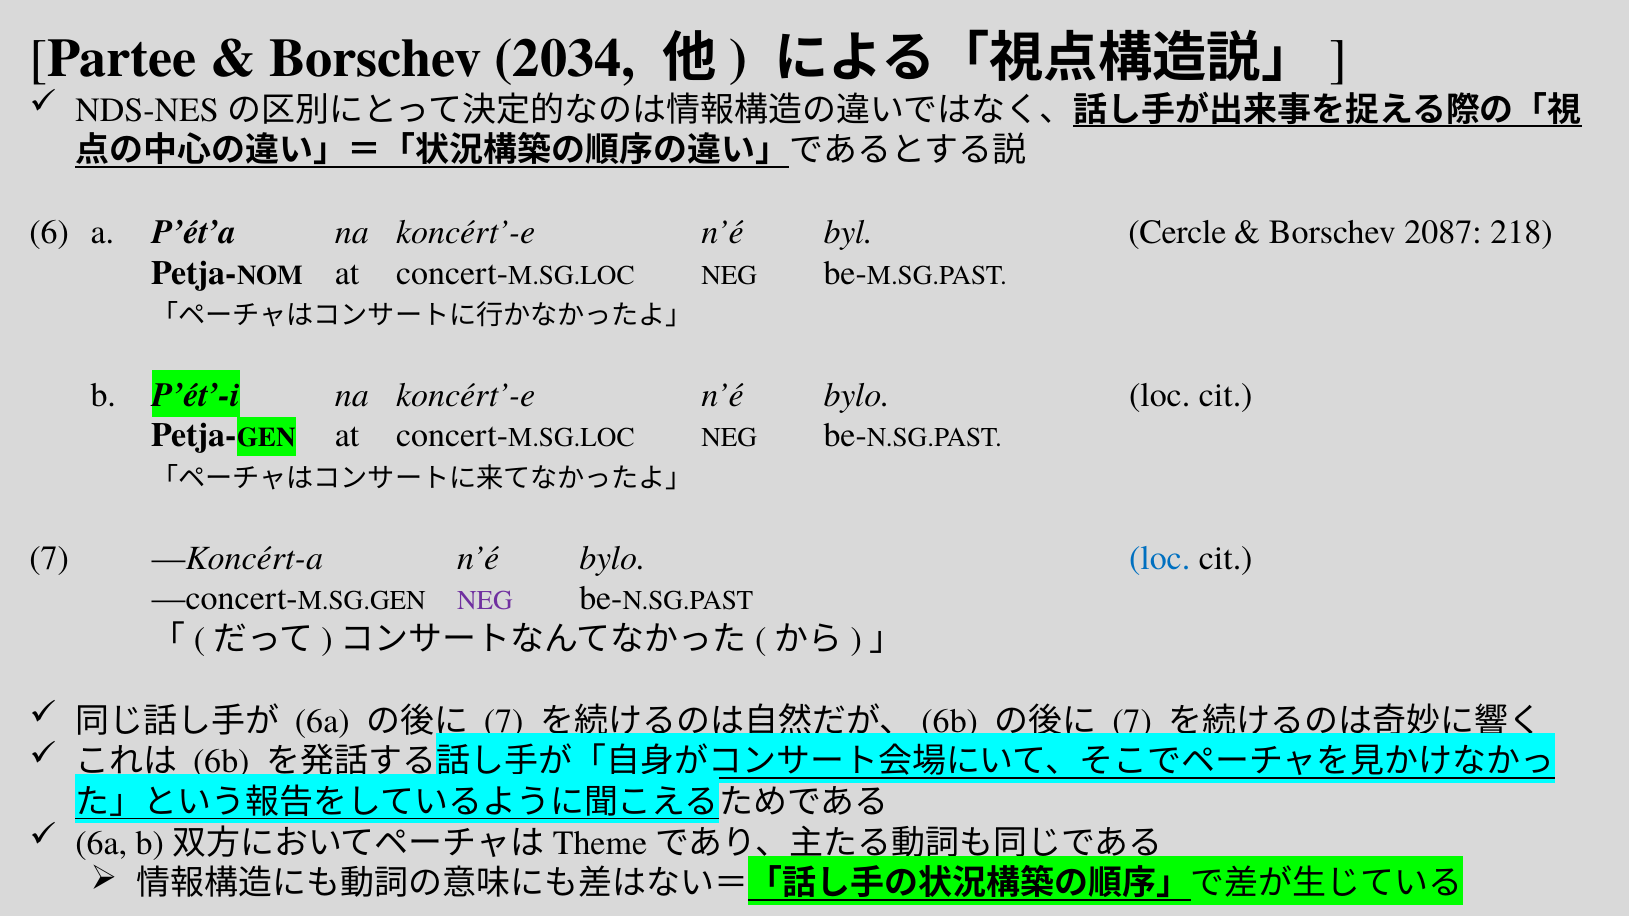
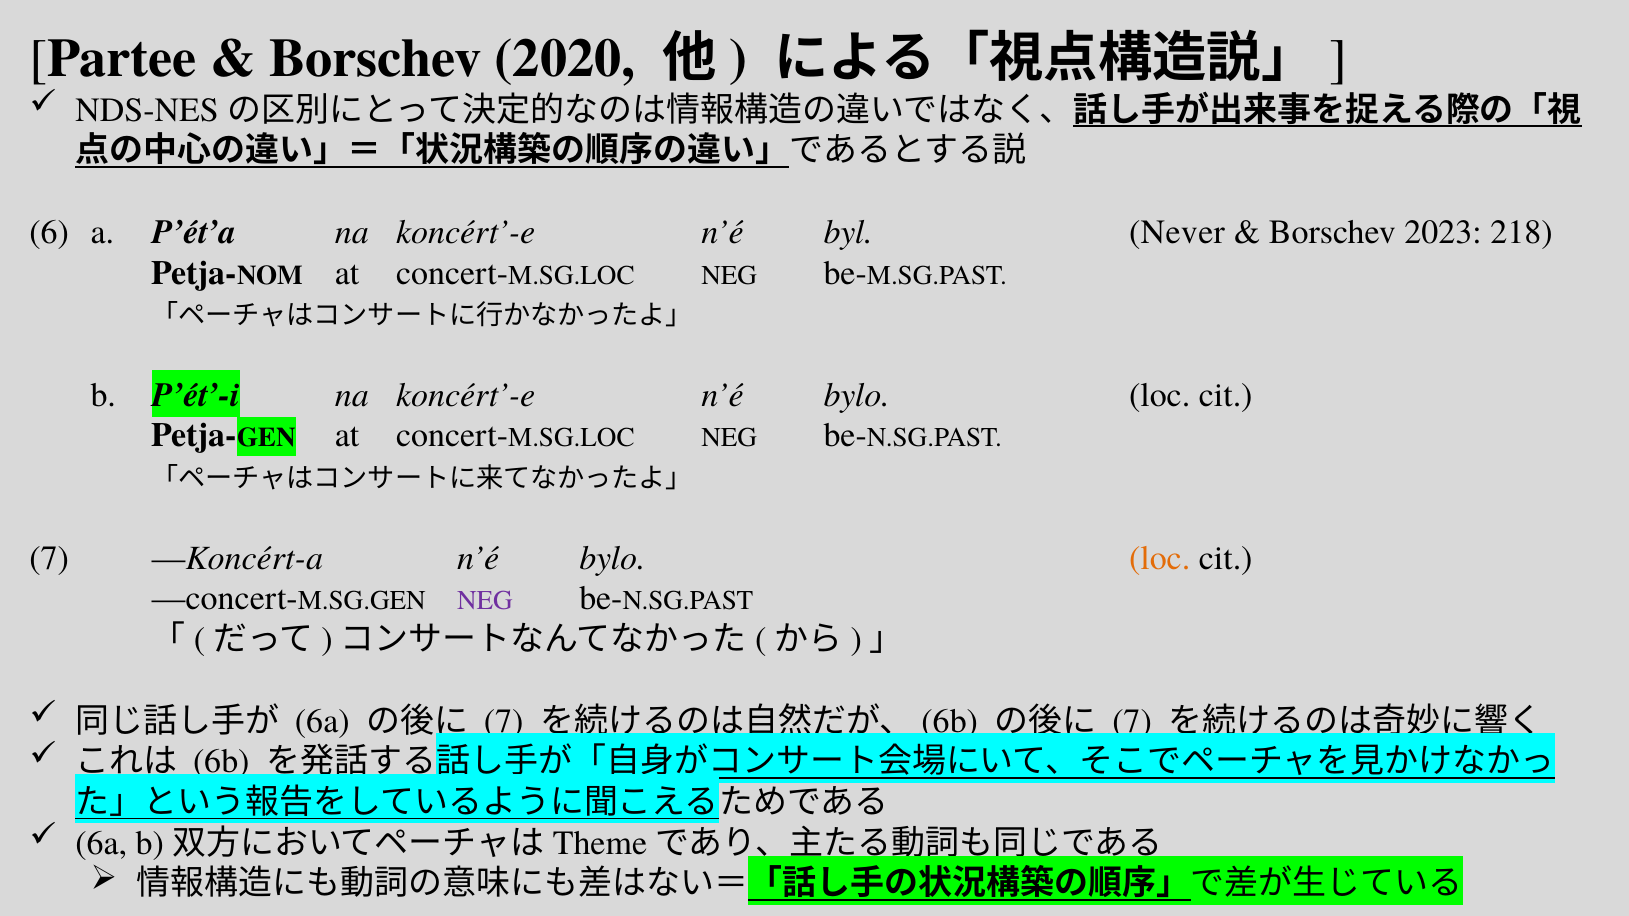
2034: 2034 -> 2020
Cercle: Cercle -> Never
2087: 2087 -> 2023
loc at (1160, 558) colour: blue -> orange
